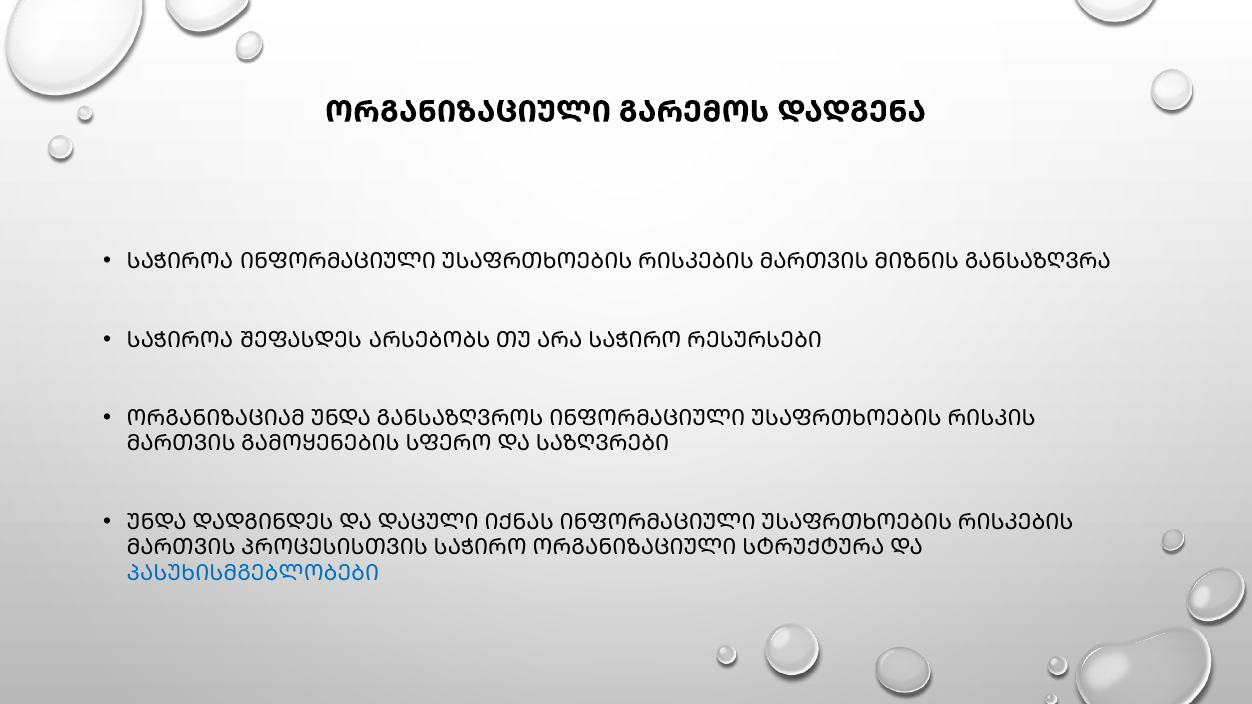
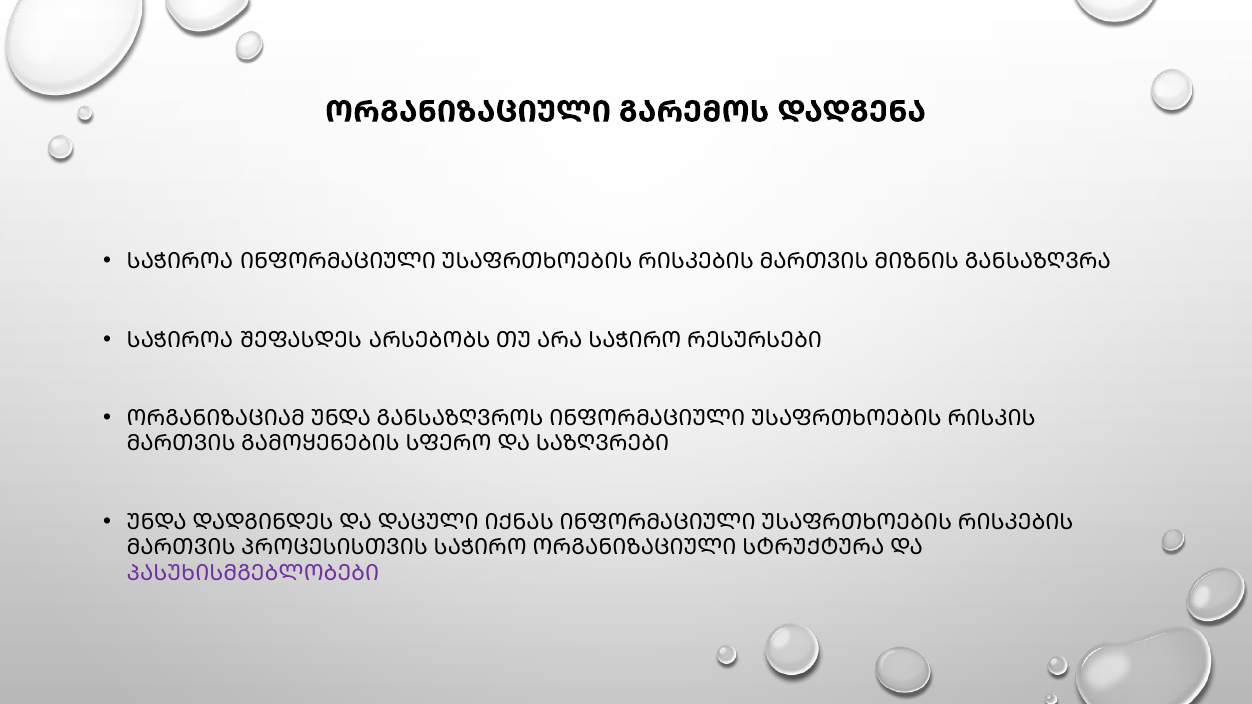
ᲞᲐᲡᲣᲮᲘᲡᲛᲒᲔᲑᲚᲝᲑᲔᲑᲘ colour: blue -> purple
